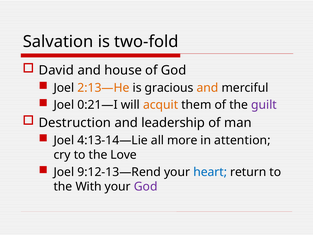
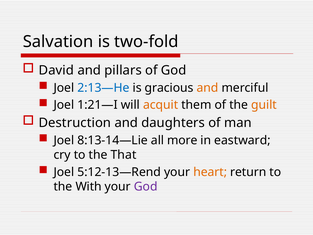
house: house -> pillars
2:13—He colour: orange -> blue
0:21—I: 0:21—I -> 1:21—I
guilt colour: purple -> orange
leadership: leadership -> daughters
4:13-14—Lie: 4:13-14—Lie -> 8:13-14—Lie
attention: attention -> eastward
Love: Love -> That
9:12-13—Rend: 9:12-13—Rend -> 5:12-13—Rend
heart colour: blue -> orange
